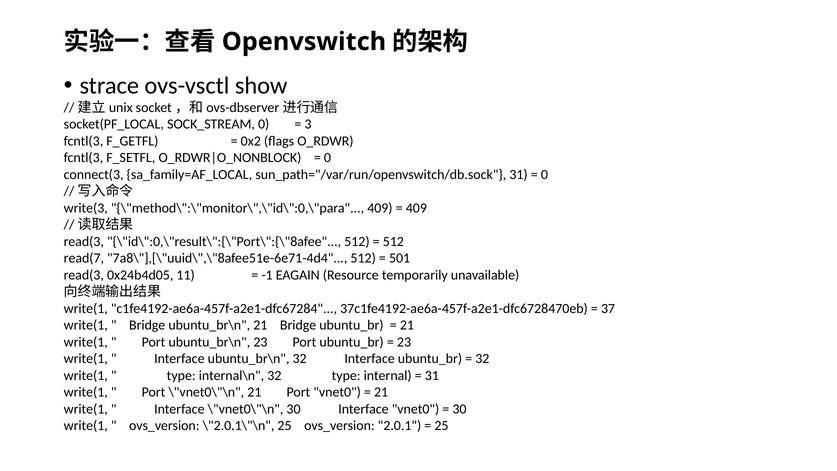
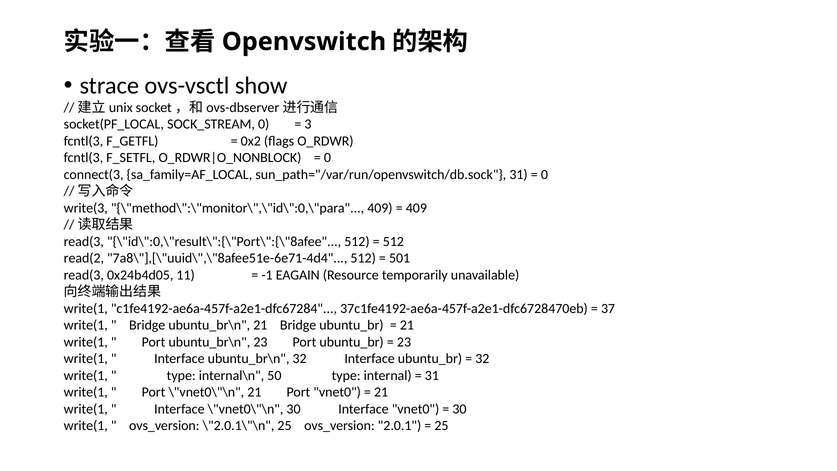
read(7: read(7 -> read(2
internal\n 32: 32 -> 50
